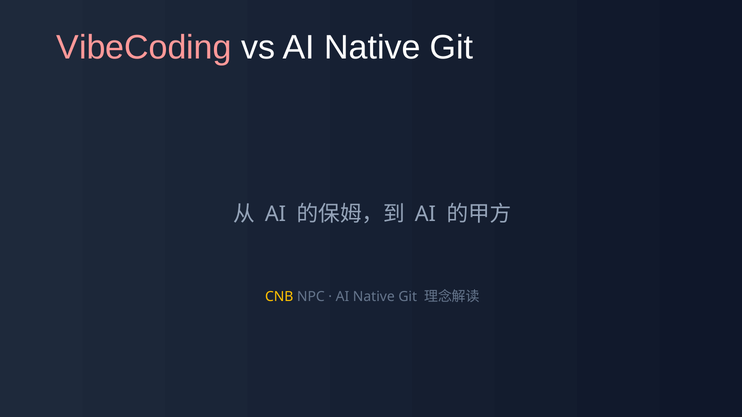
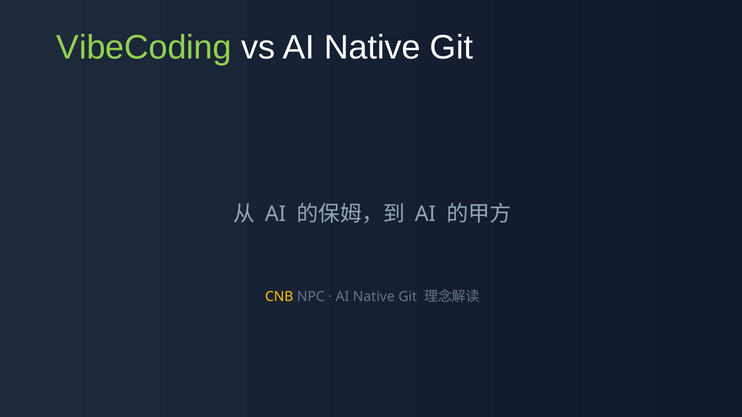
VibeCoding colour: pink -> light green
